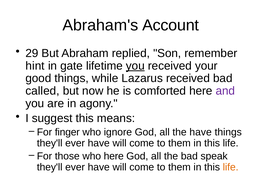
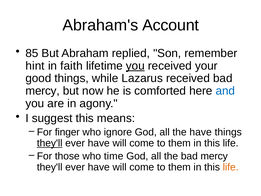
29: 29 -> 85
gate: gate -> faith
called at (42, 91): called -> mercy
and colour: purple -> blue
they'll at (50, 143) underline: none -> present
who here: here -> time
the bad speak: speak -> mercy
